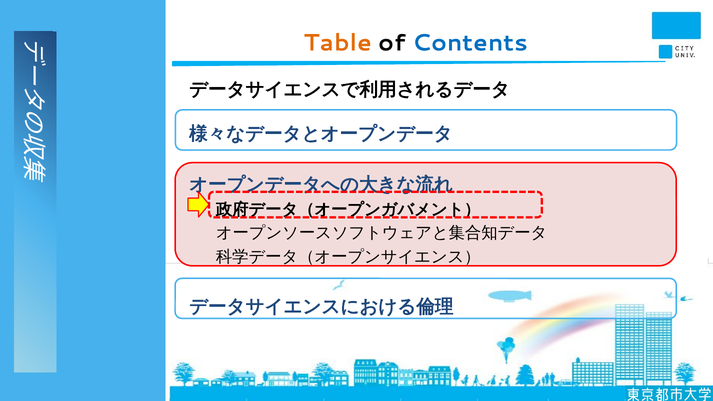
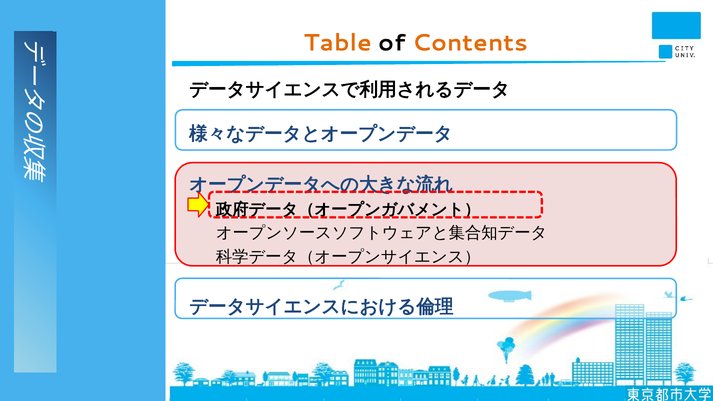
Contents colour: blue -> orange
